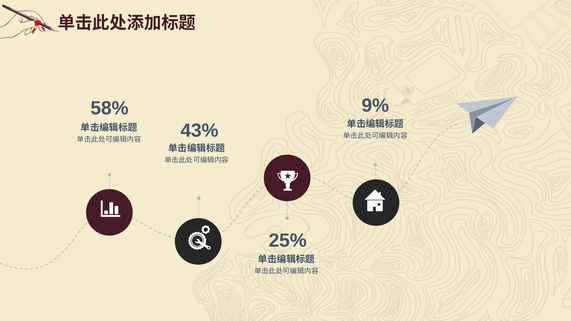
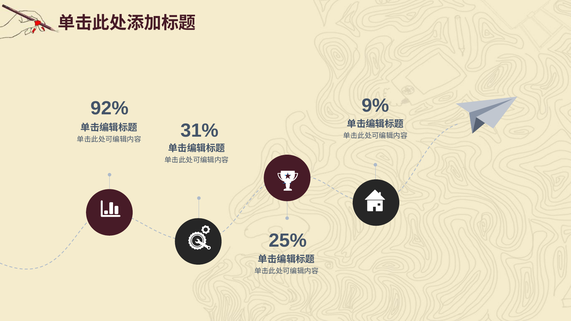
58%: 58% -> 92%
43%: 43% -> 31%
